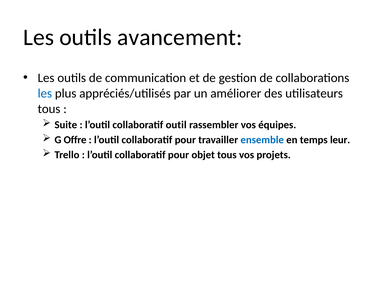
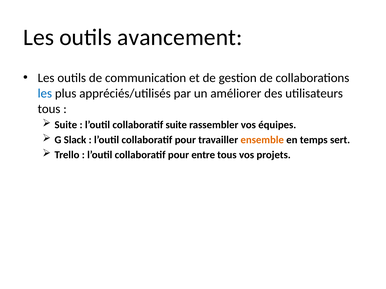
collaboratif outil: outil -> suite
Offre: Offre -> Slack
ensemble colour: blue -> orange
leur: leur -> sert
objet: objet -> entre
